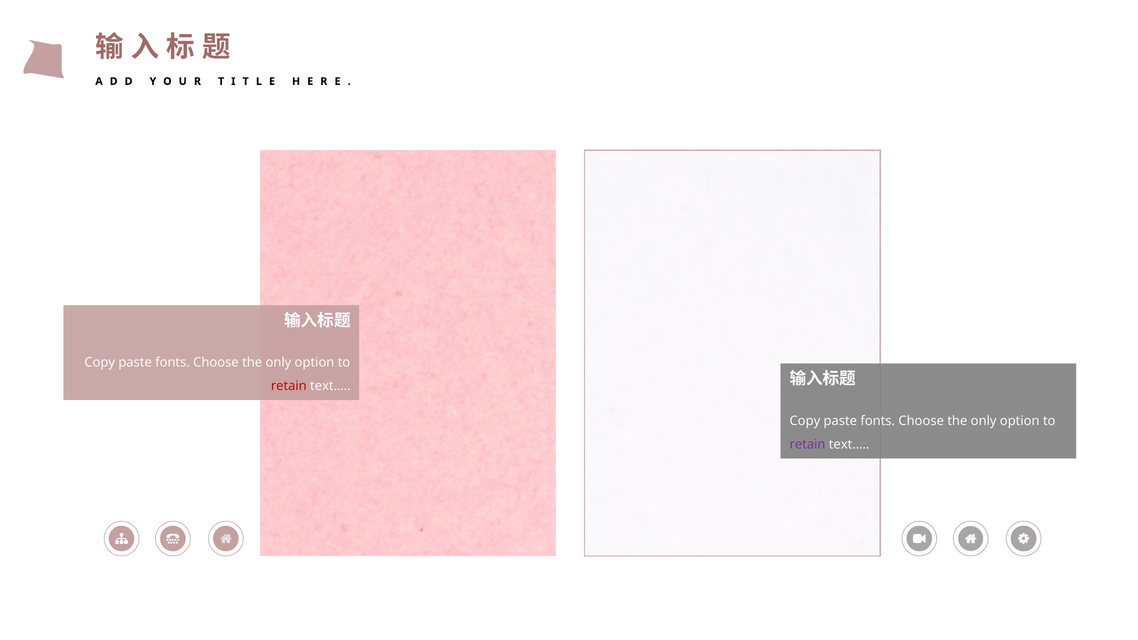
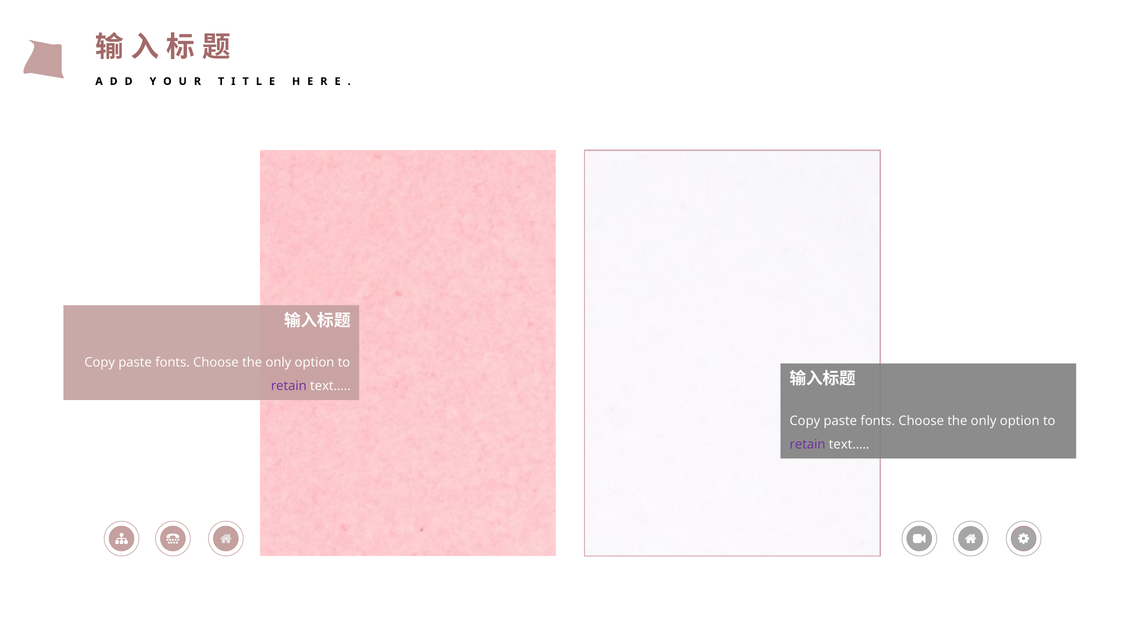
retain at (289, 386) colour: red -> purple
